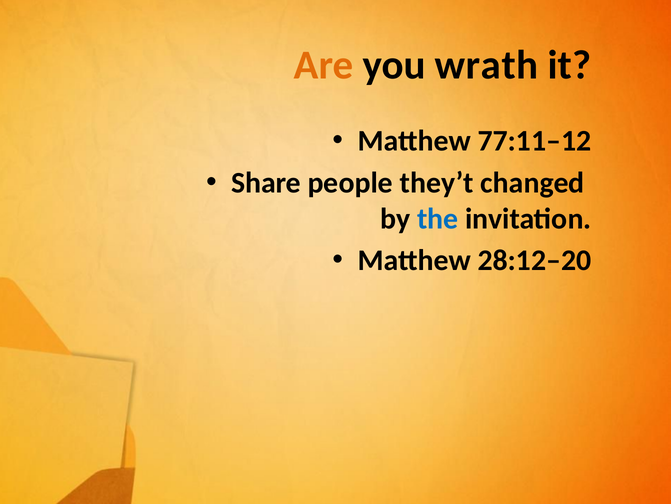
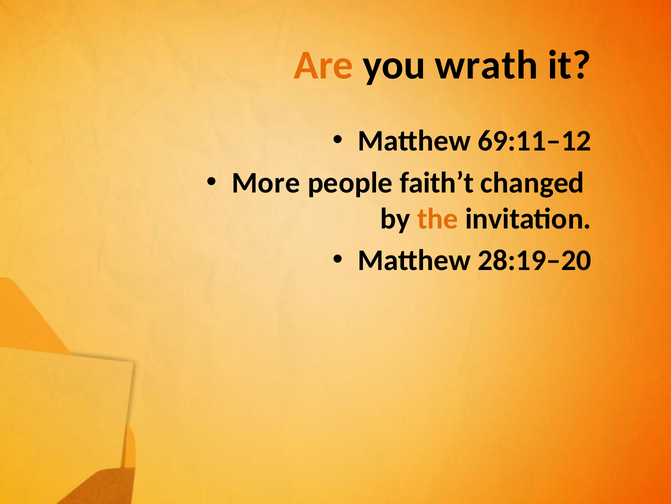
77:11–12: 77:11–12 -> 69:11–12
Share: Share -> More
they’t: they’t -> faith’t
the colour: blue -> orange
28:12–20: 28:12–20 -> 28:19–20
